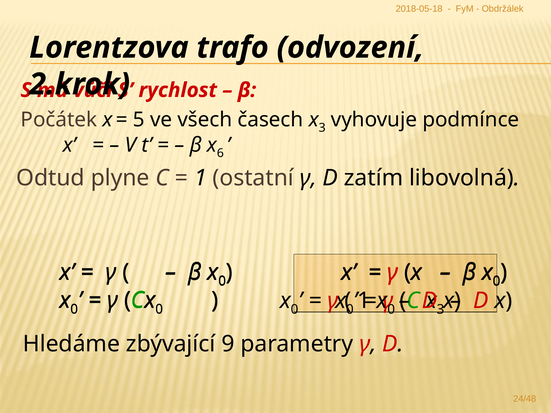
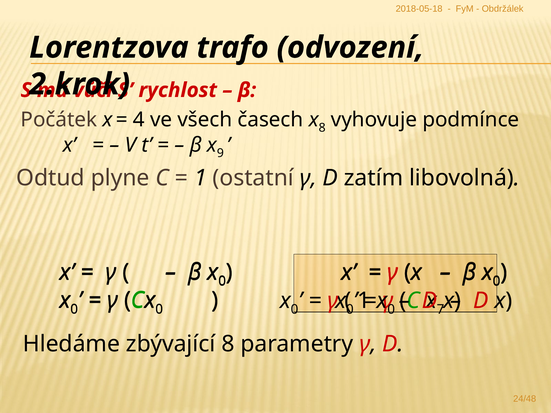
5: 5 -> 4
časech x 3: 3 -> 8
6: 6 -> 9
3 at (441, 310): 3 -> 7
zbývající 9: 9 -> 8
